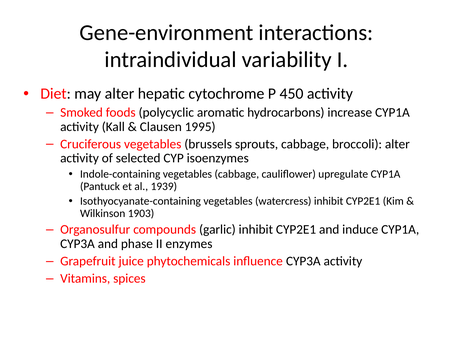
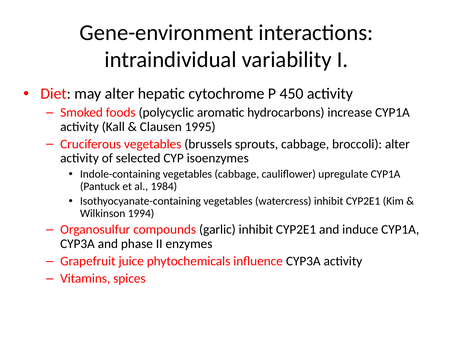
1939: 1939 -> 1984
1903: 1903 -> 1994
